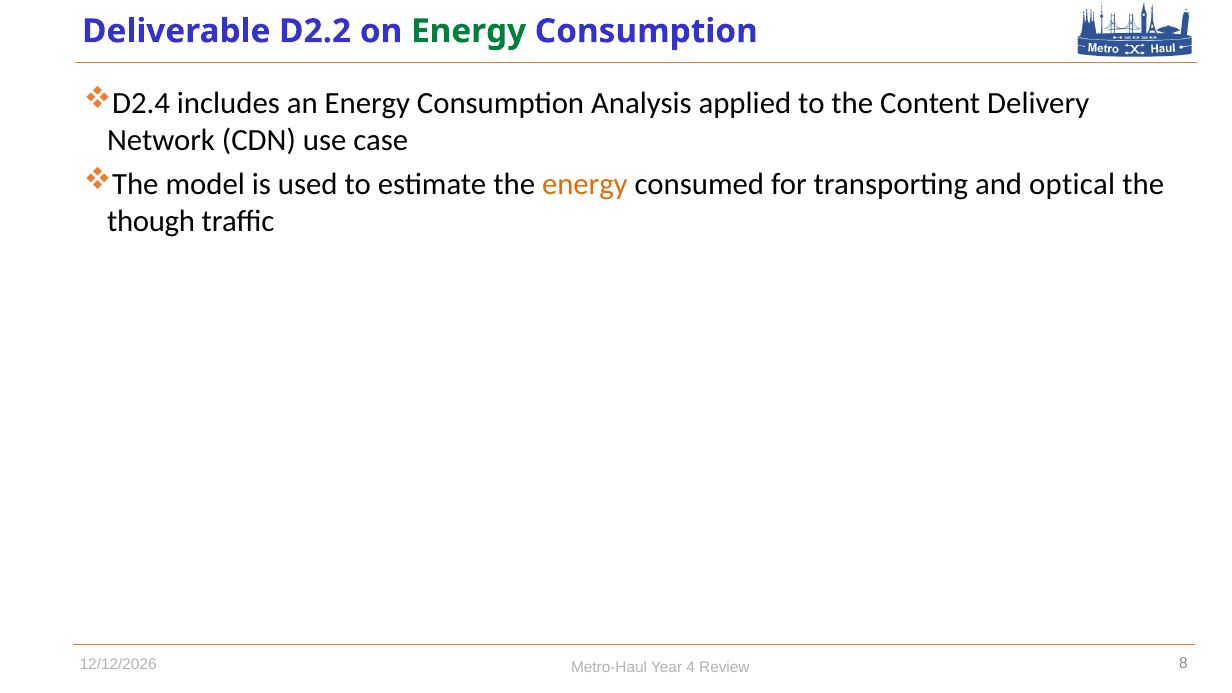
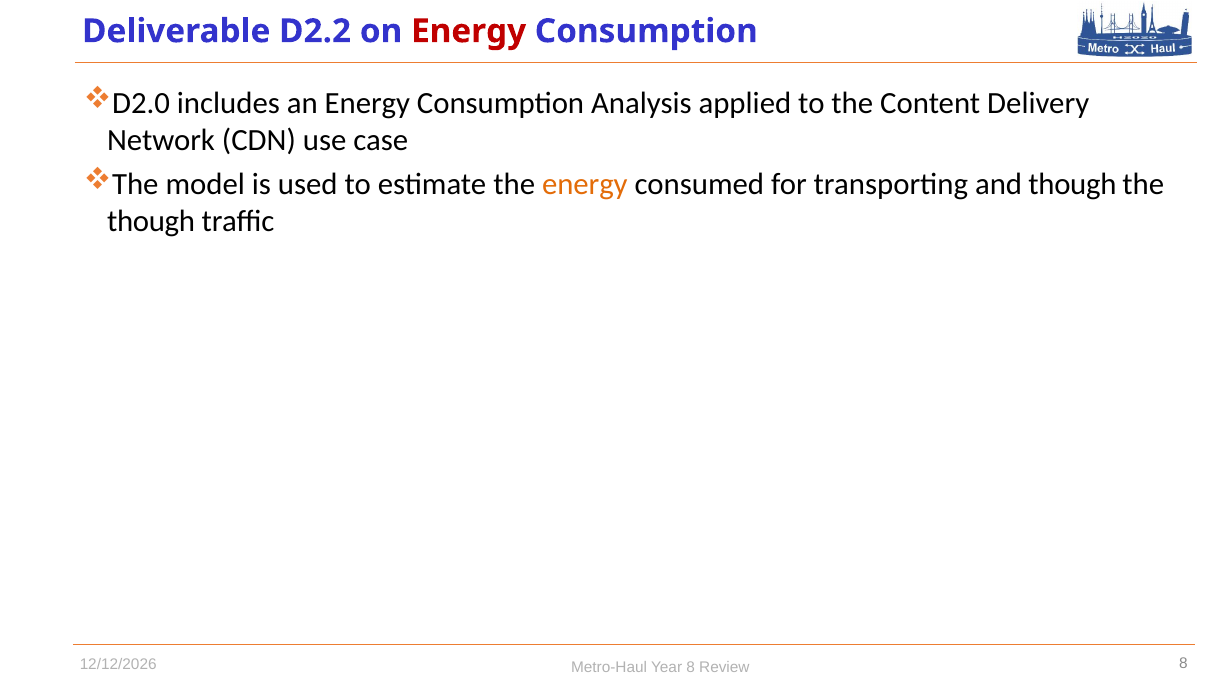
Energy at (469, 31) colour: green -> red
D2.4: D2.4 -> D2.0
and optical: optical -> though
Year 4: 4 -> 8
